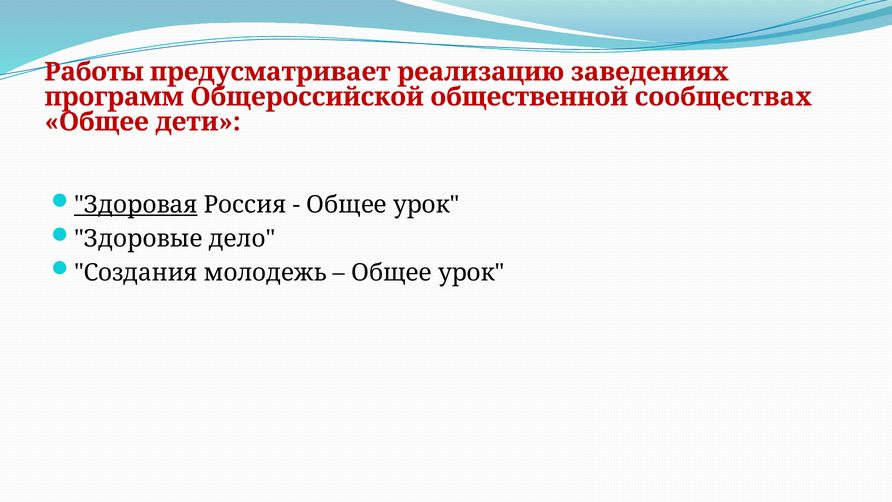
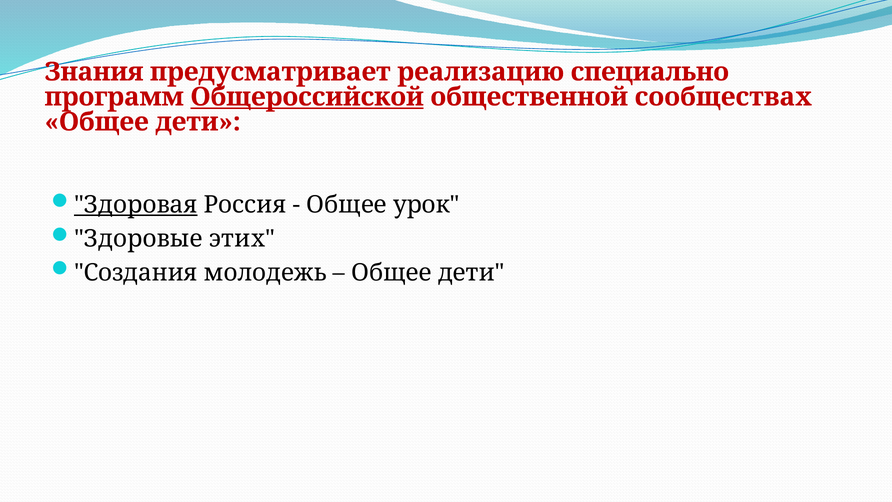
Работы: Работы -> Знания
заведениях: заведениях -> специально
Общероссийской underline: none -> present
дело: дело -> этих
урок at (471, 272): урок -> дети
